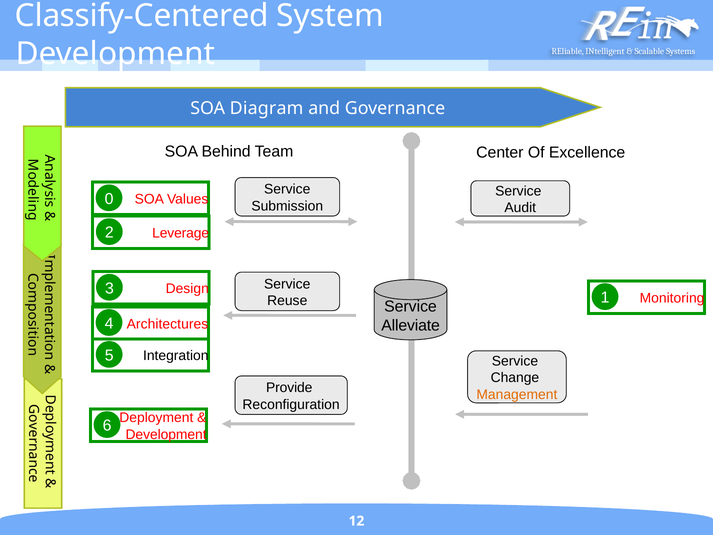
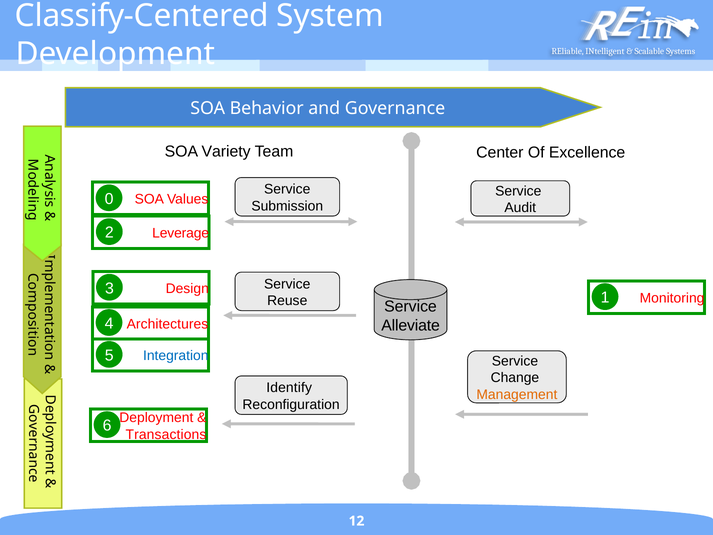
Diagram: Diagram -> Behavior
Behind: Behind -> Variety
Integration colour: black -> blue
Provide: Provide -> Identify
Development at (166, 434): Development -> Transactions
